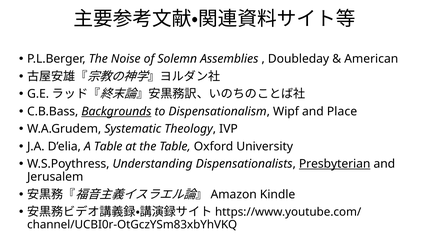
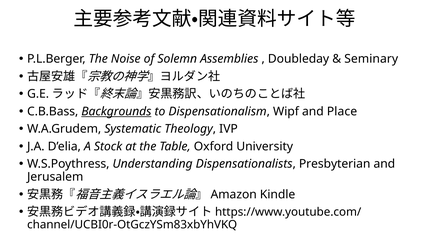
American: American -> Seminary
A Table: Table -> Stock
Presbyterian underline: present -> none
